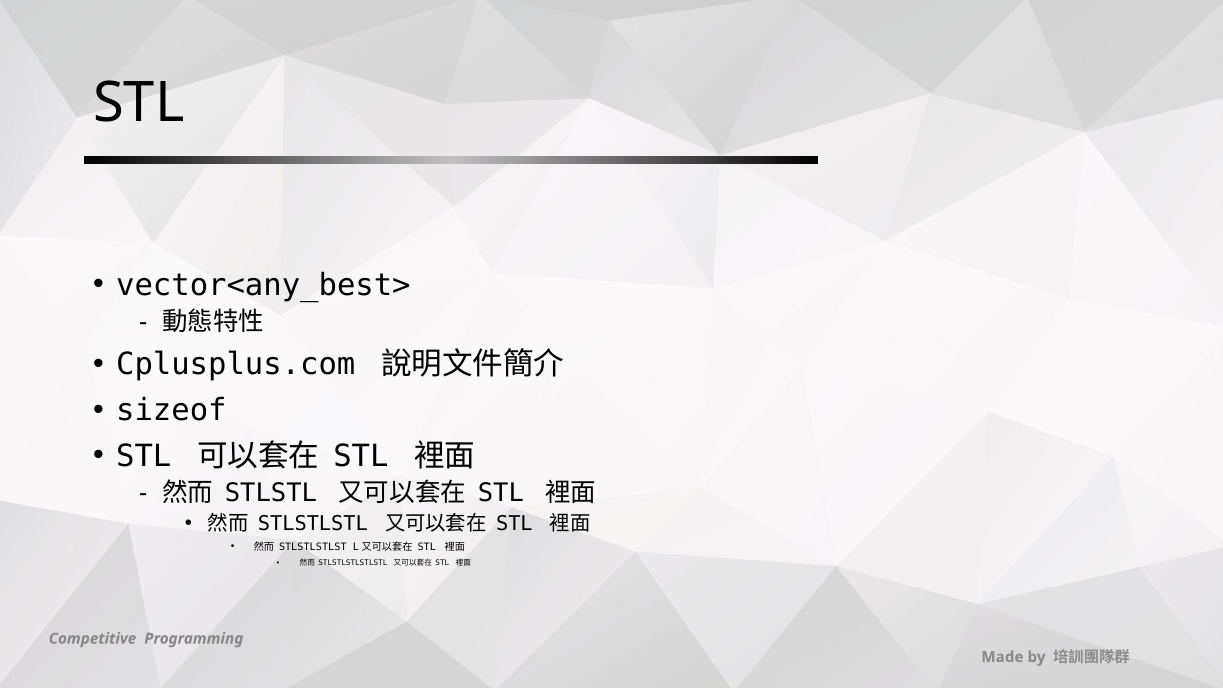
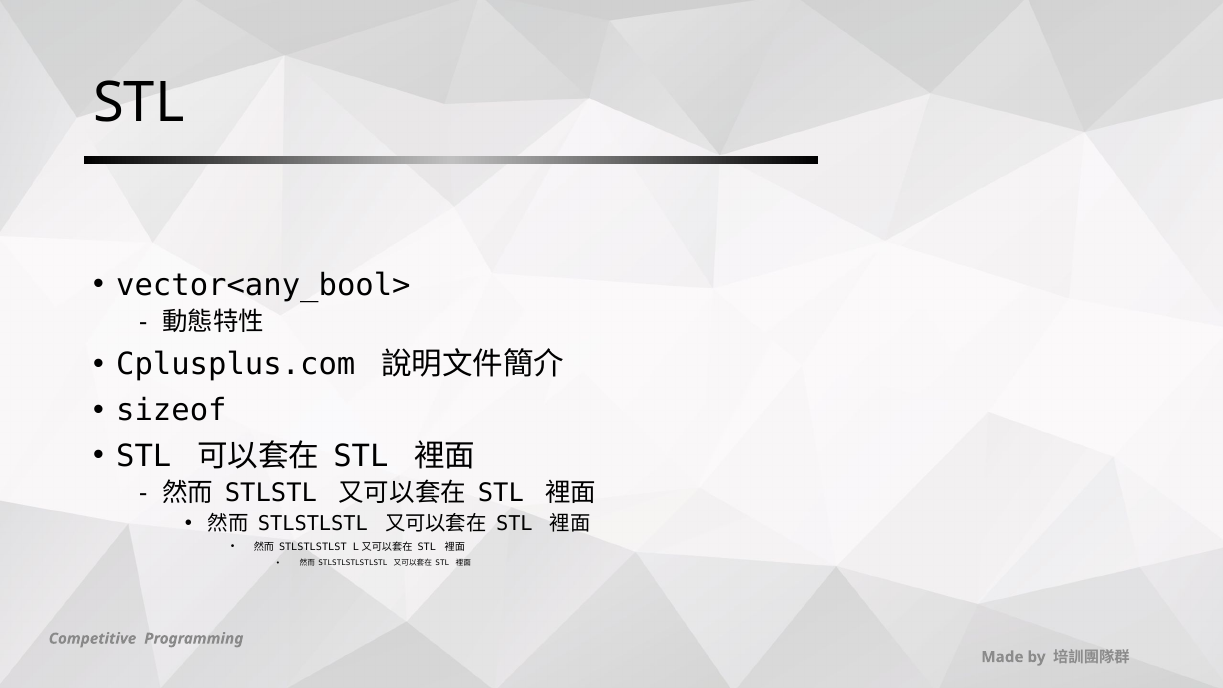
vector<any_best>: vector<any_best> -> vector<any_bool>
